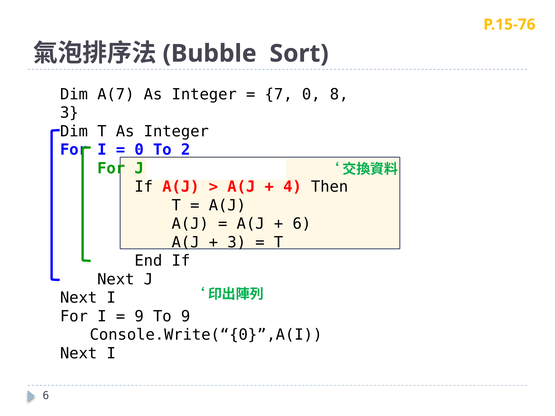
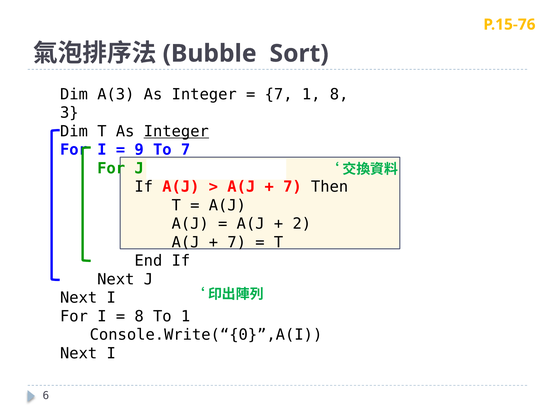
A(7: A(7 -> A(3
7 0: 0 -> 1
Integer at (176, 131) underline: none -> present
0 at (139, 150): 0 -> 9
To 2: 2 -> 7
4 at (292, 187): 4 -> 7
6 at (302, 224): 6 -> 2
3 at (237, 242): 3 -> 7
9 at (139, 317): 9 -> 8
To 9: 9 -> 1
